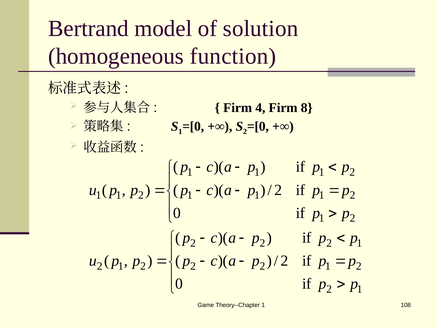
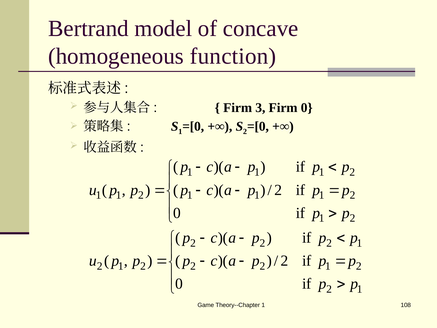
solution: solution -> concave
4: 4 -> 3
Firm 8: 8 -> 0
